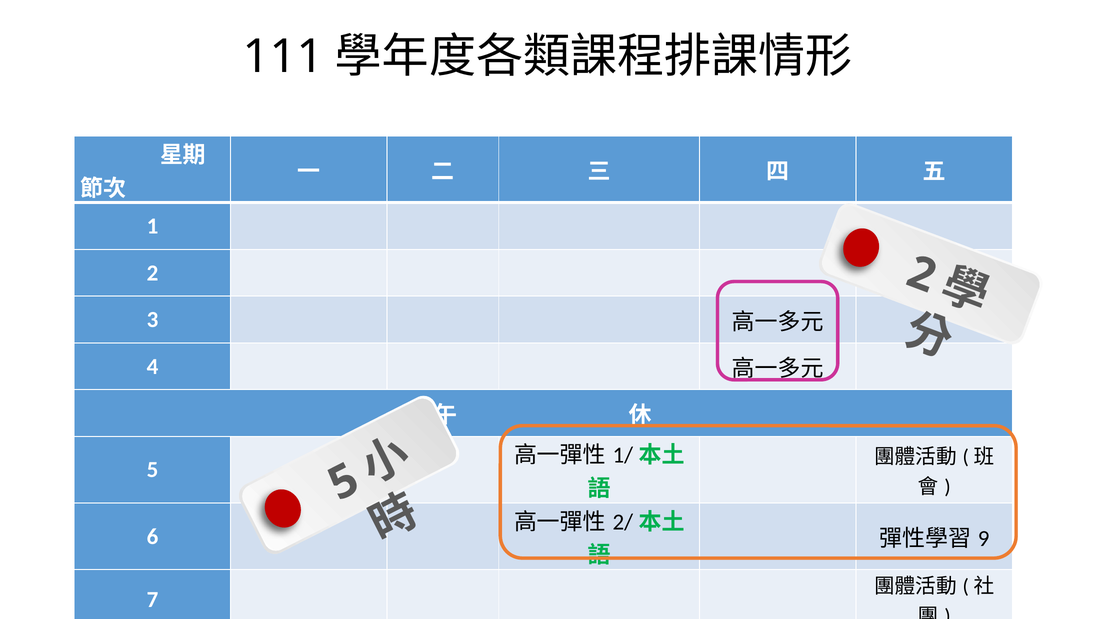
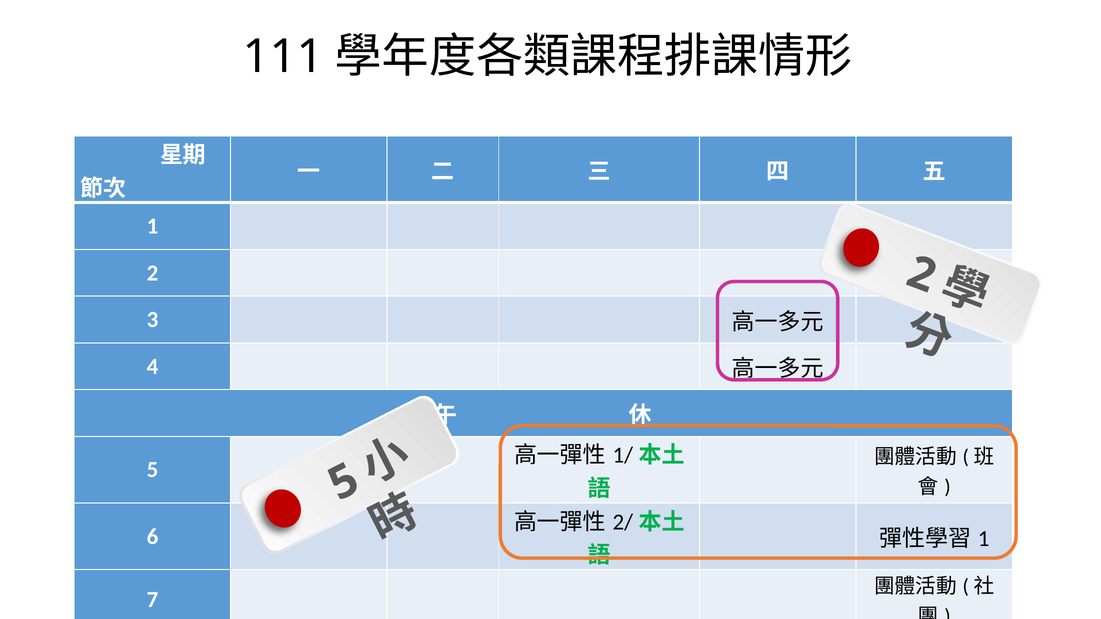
9 at (984, 539): 9 -> 1
